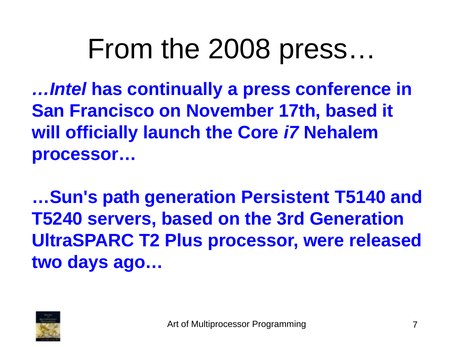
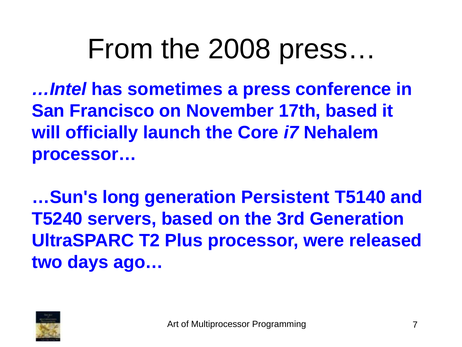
continually: continually -> sometimes
path: path -> long
